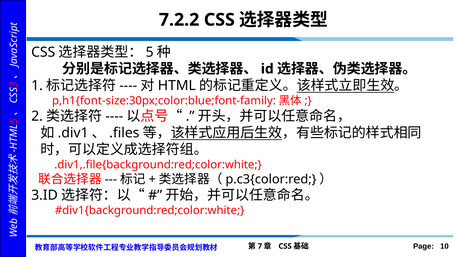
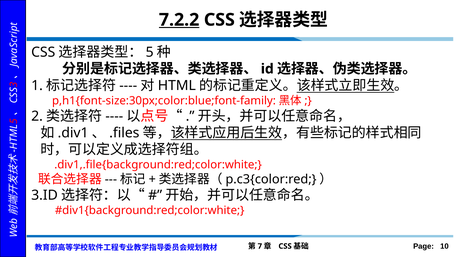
7.2.2 underline: none -> present
